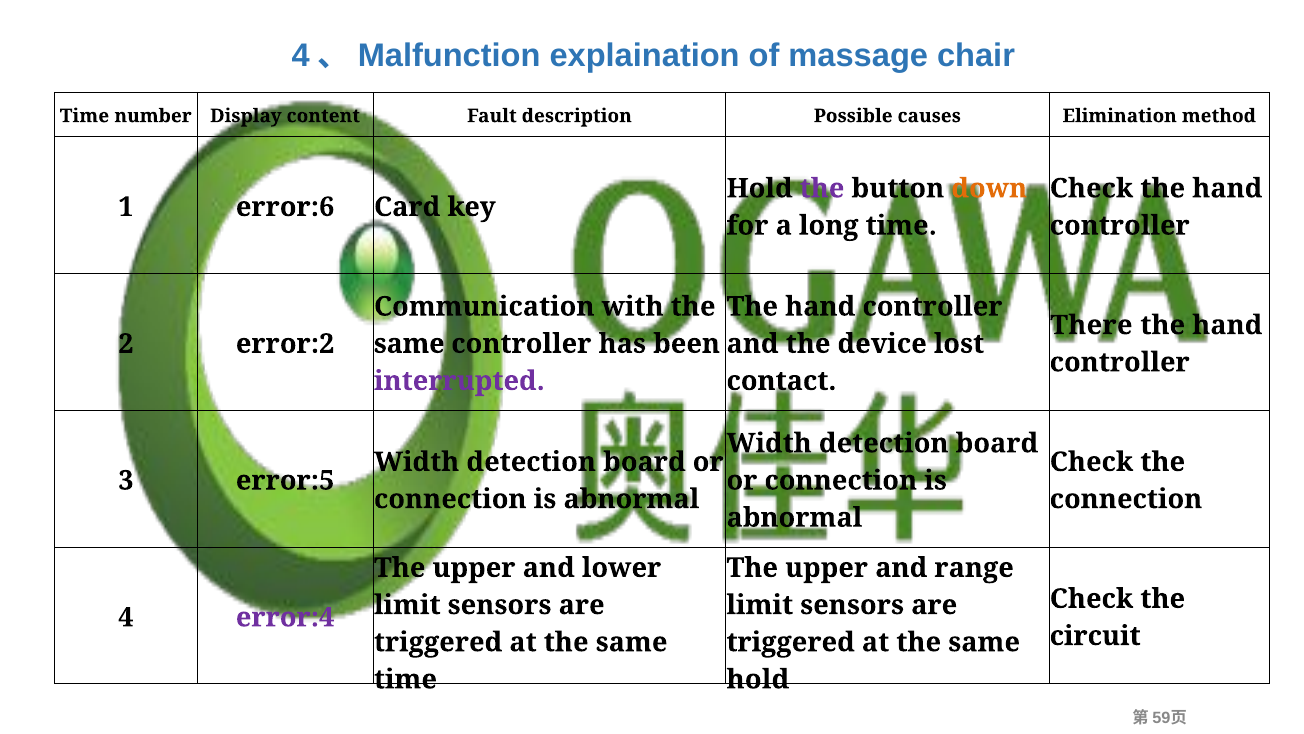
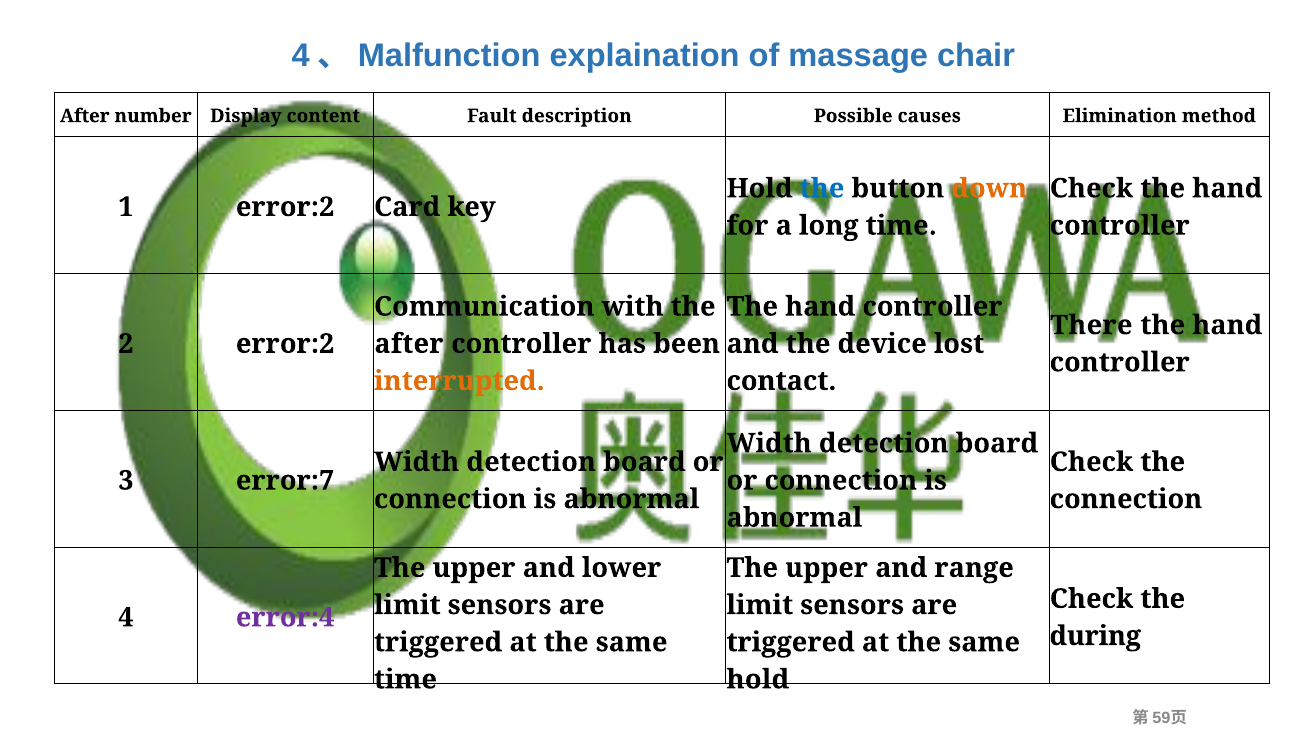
Time at (85, 116): Time -> After
the at (822, 188) colour: purple -> blue
1 error:6: error:6 -> error:2
same at (409, 344): same -> after
interrupted colour: purple -> orange
error:5: error:5 -> error:7
circuit: circuit -> during
